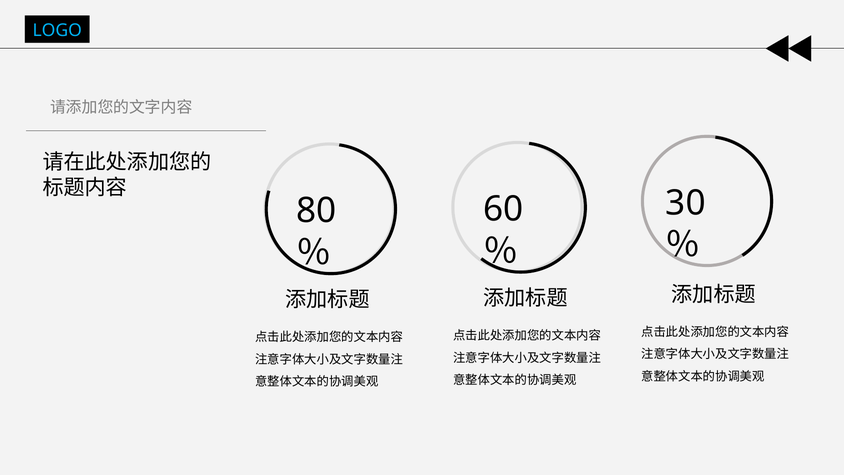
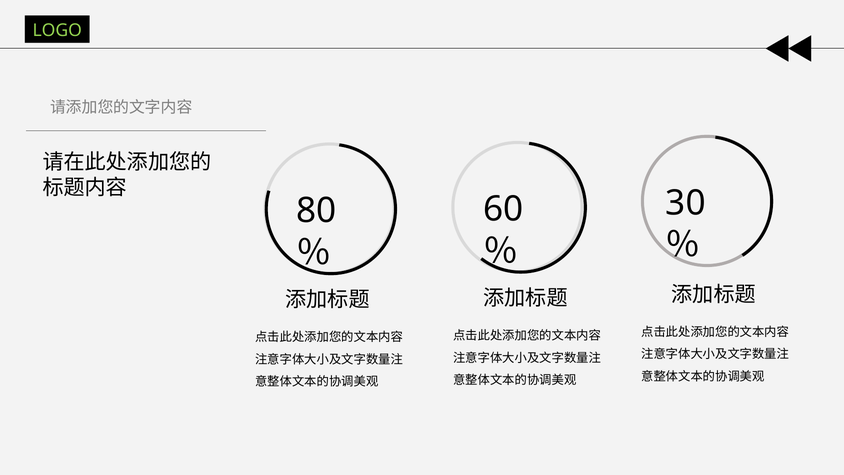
LOGO colour: light blue -> light green
